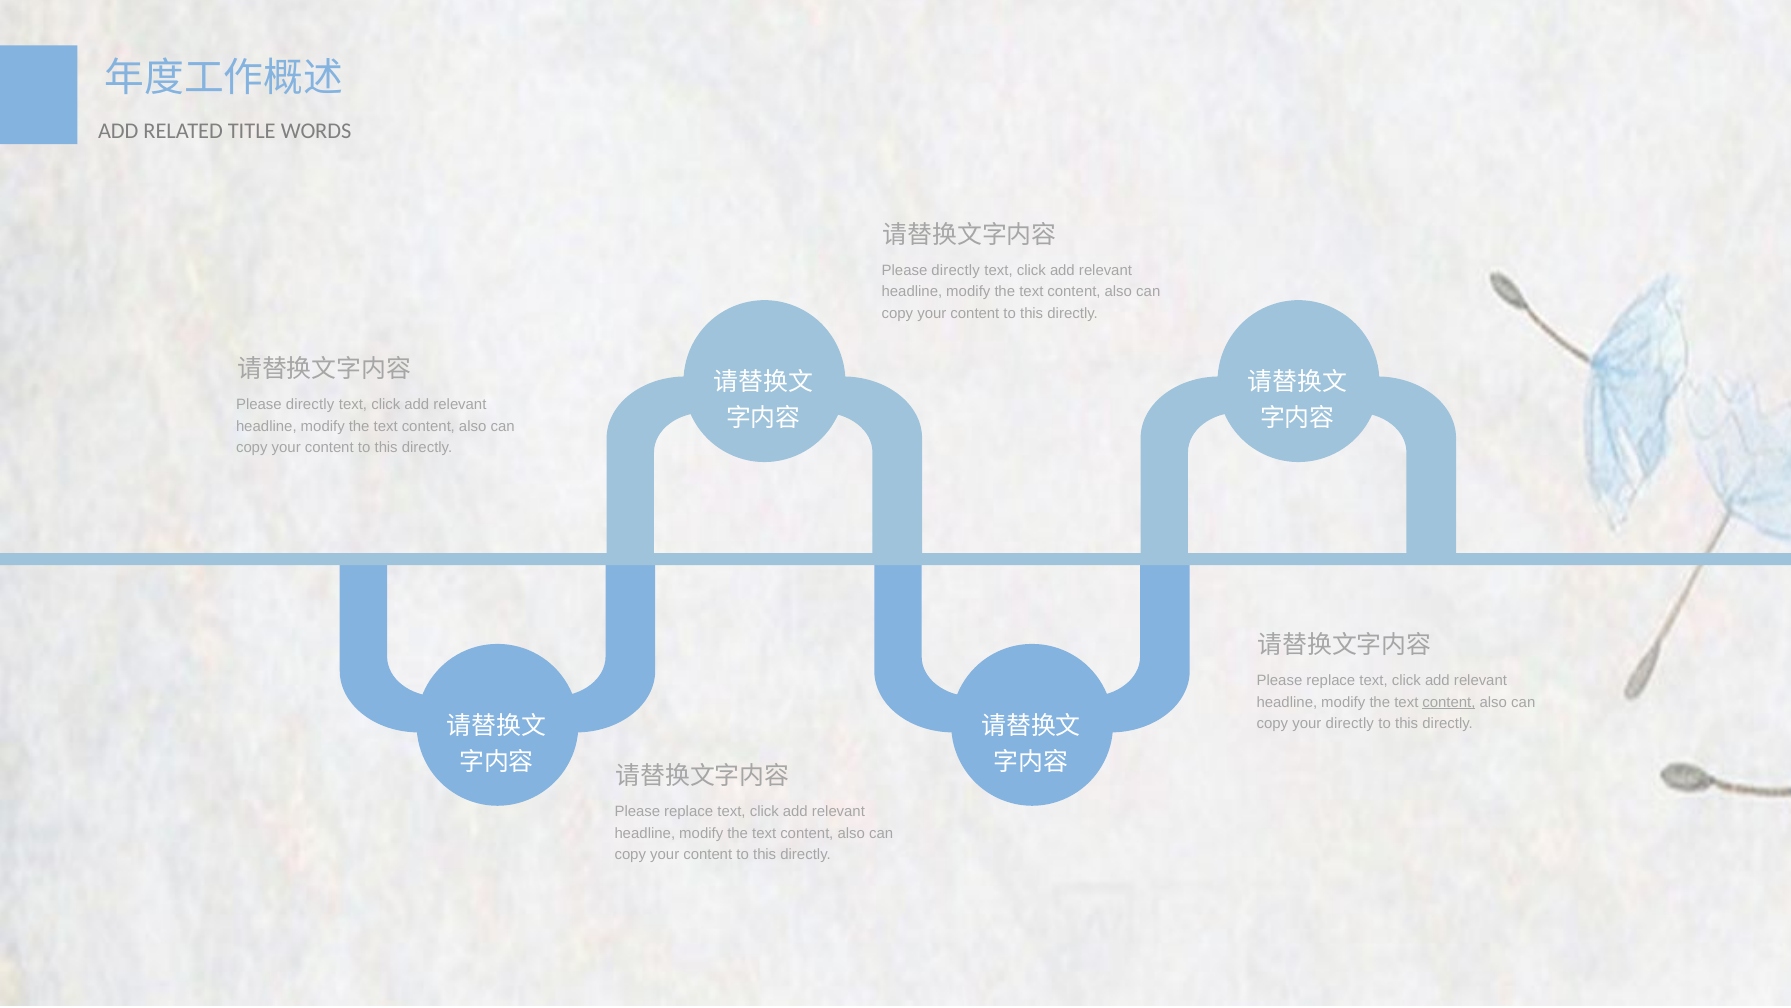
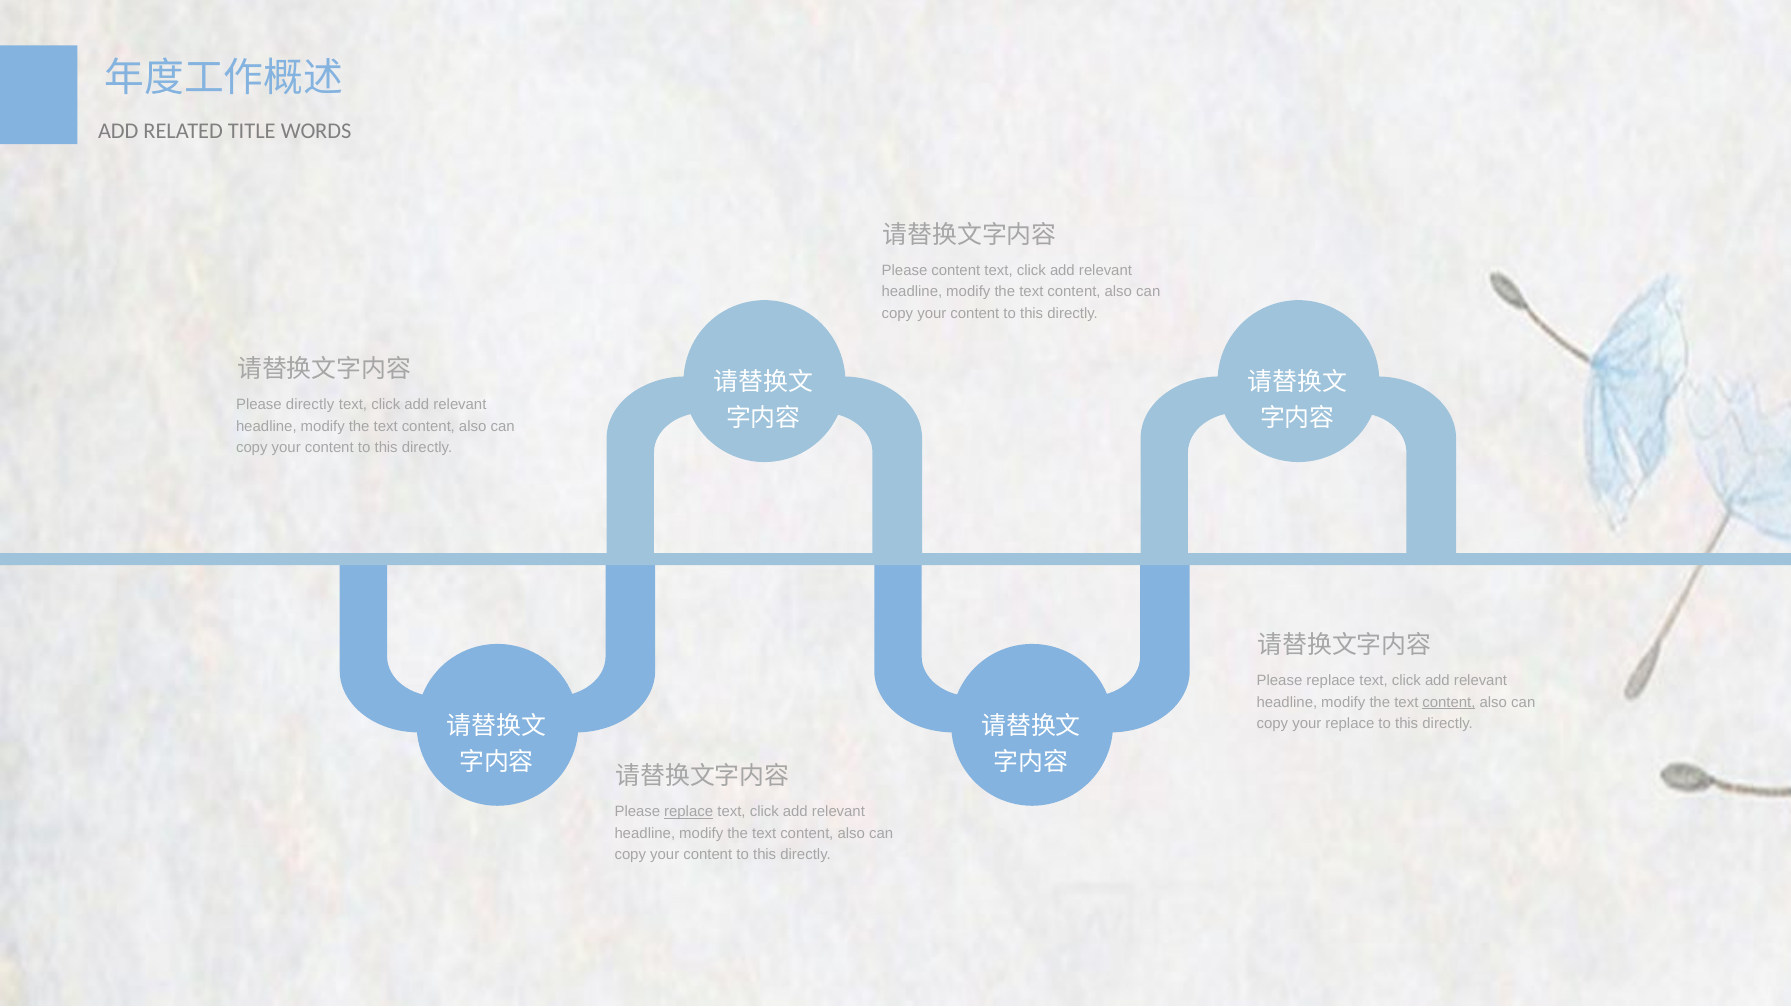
directly at (956, 270): directly -> content
your directly: directly -> replace
replace at (689, 812) underline: none -> present
